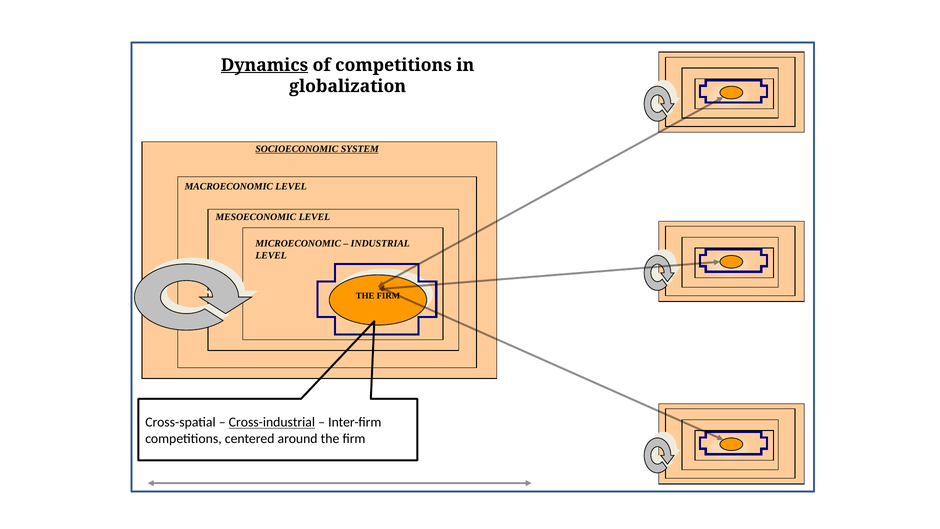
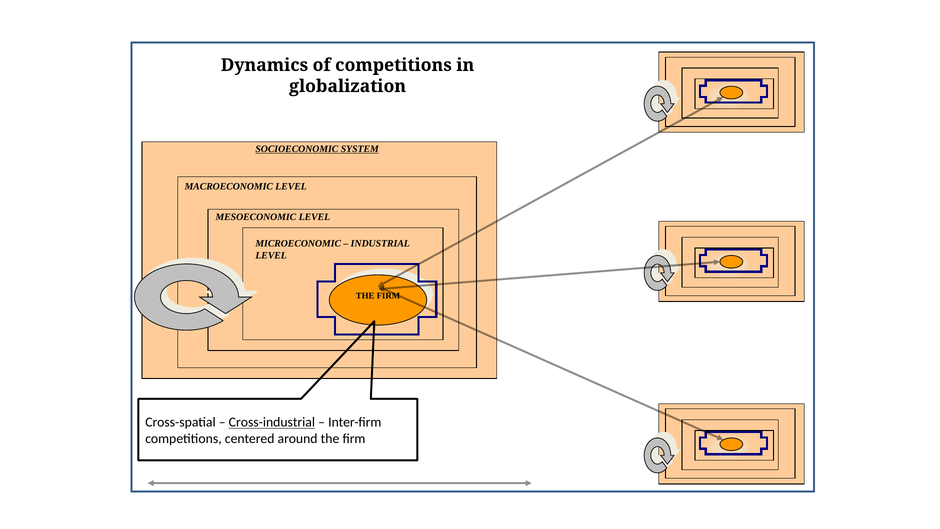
Dynamics underline: present -> none
